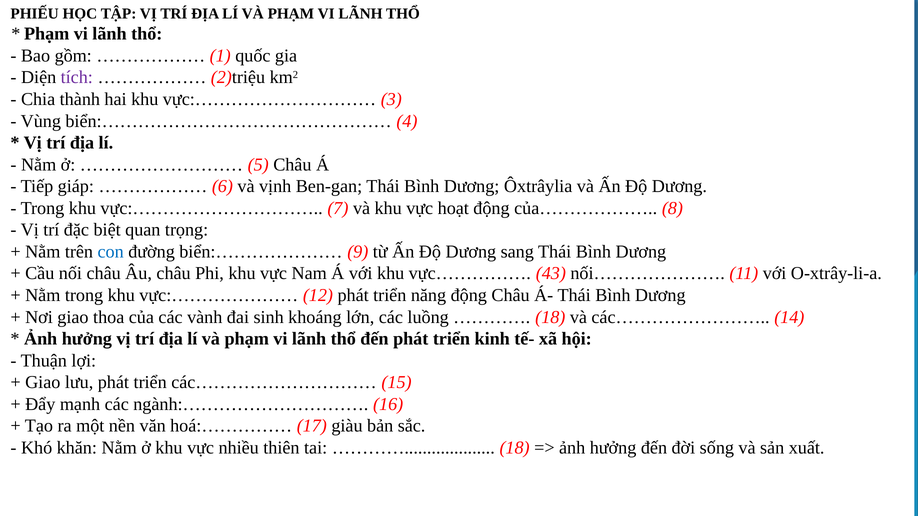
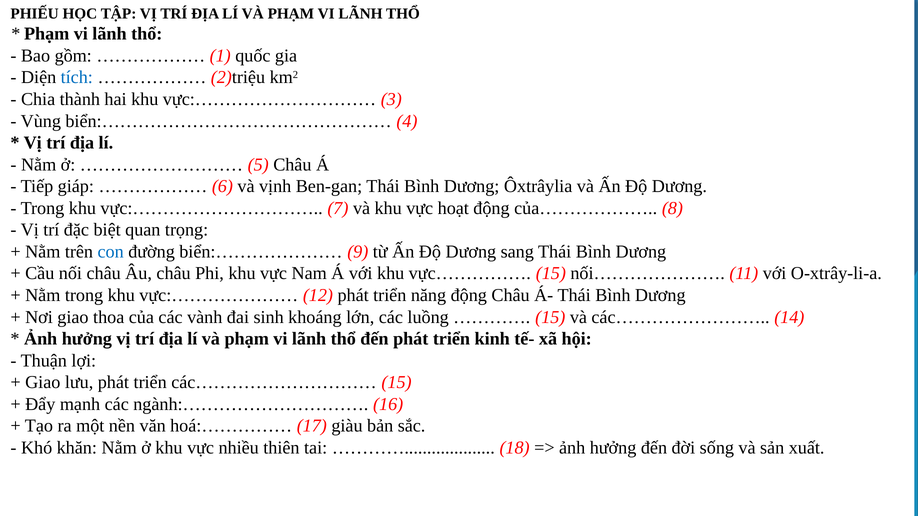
tích colour: purple -> blue
vực…………… 43: 43 -> 15
18 at (550, 317): 18 -> 15
